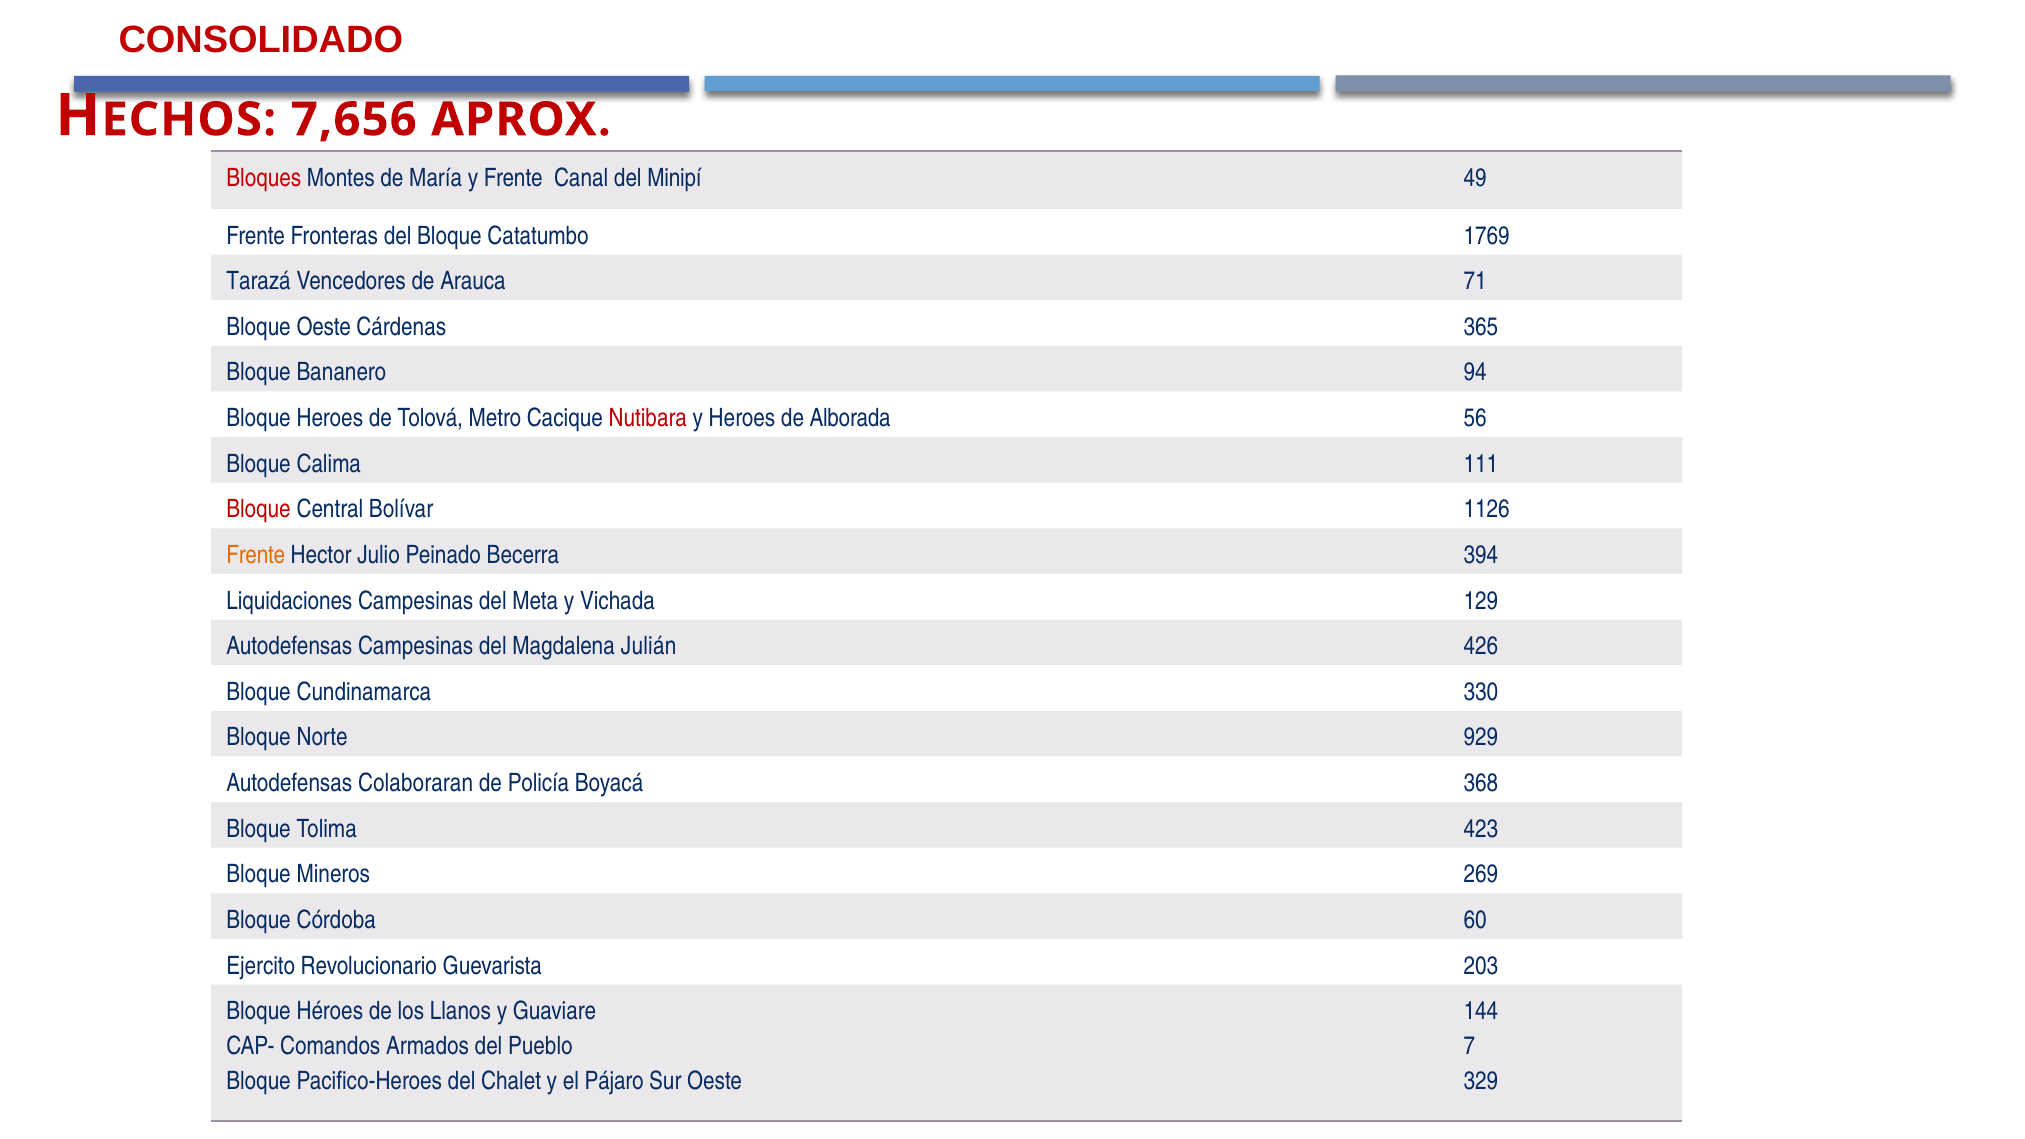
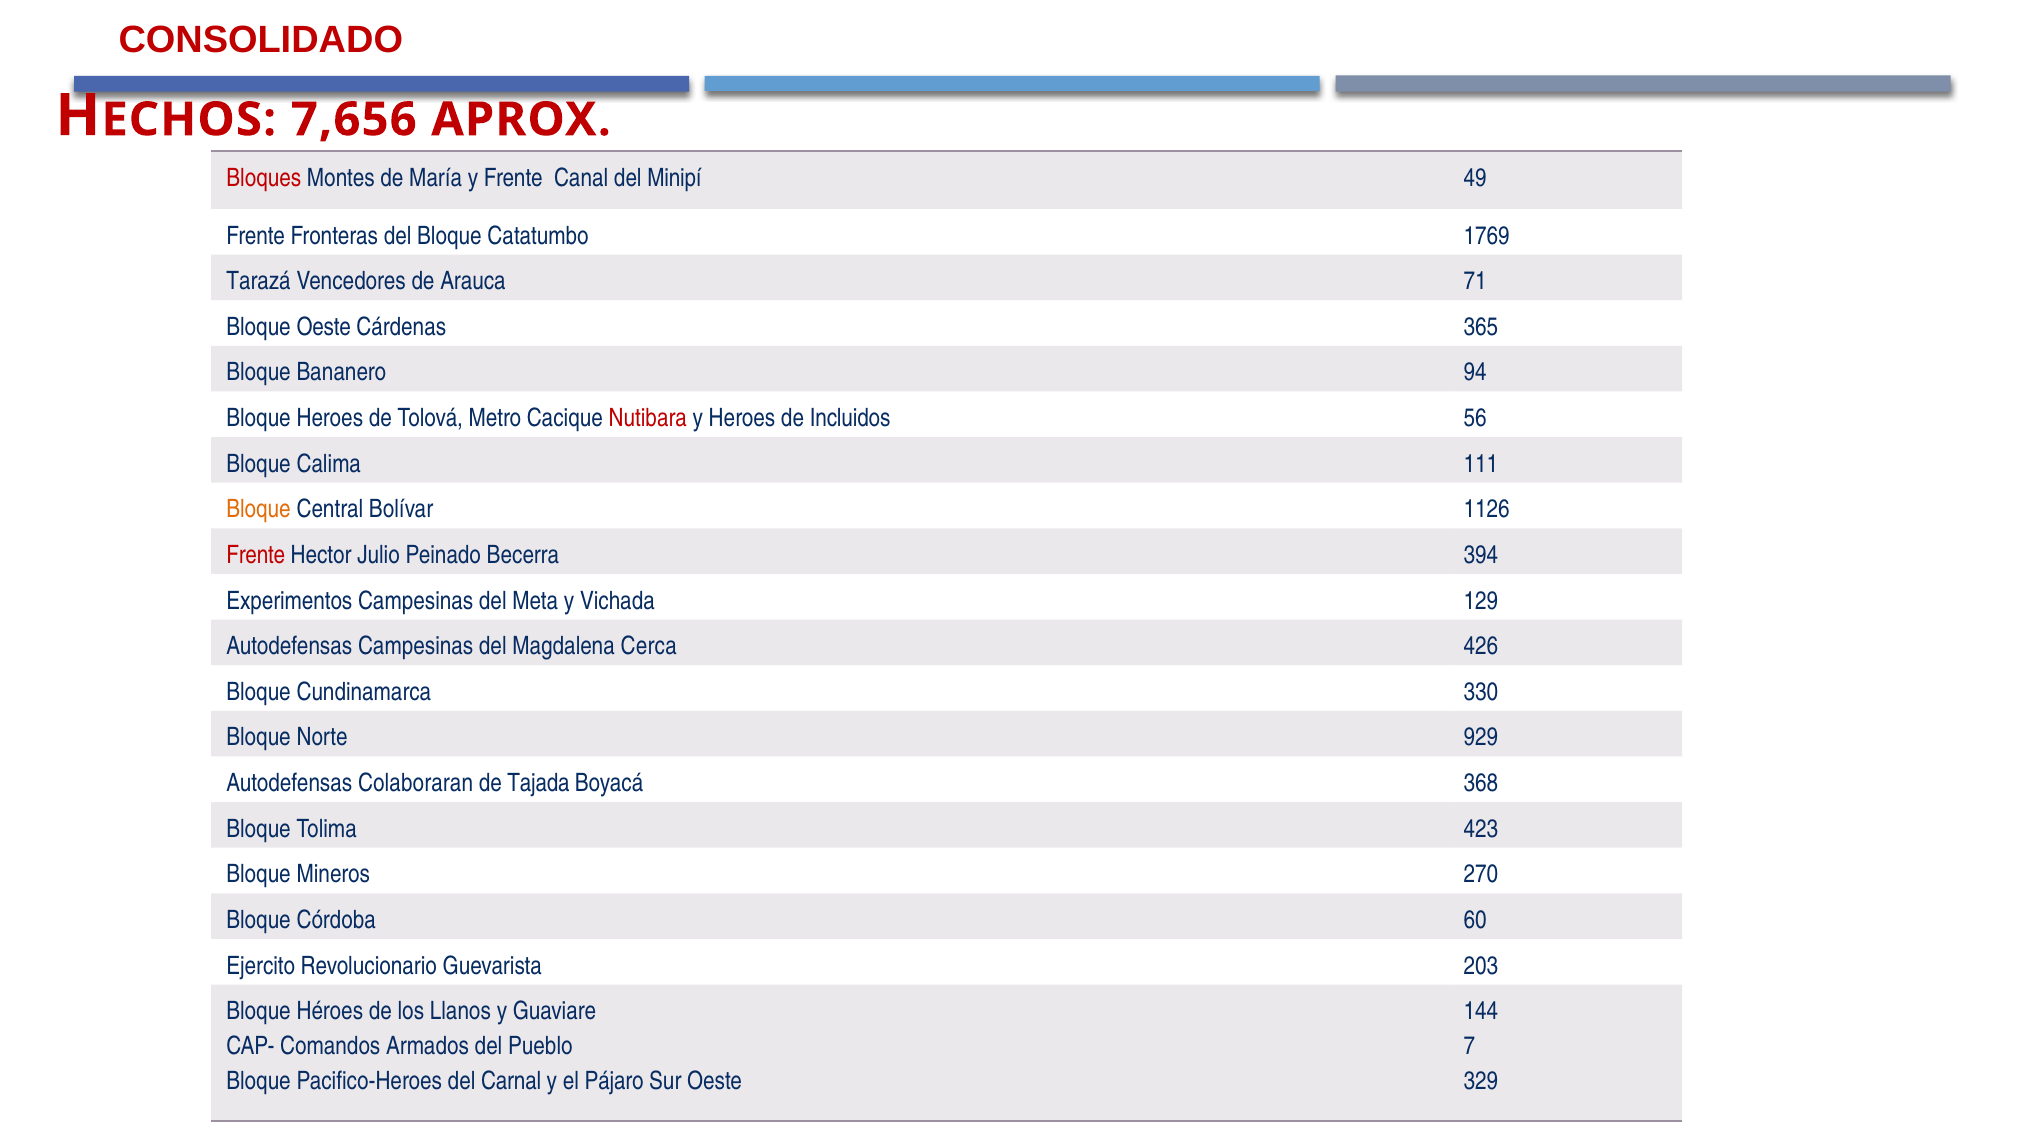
Alborada: Alborada -> Incluidos
Bloque at (259, 510) colour: red -> orange
Frente at (256, 555) colour: orange -> red
Liquidaciones: Liquidaciones -> Experimentos
Julián: Julián -> Cerca
Policía: Policía -> Tajada
269: 269 -> 270
Chalet: Chalet -> Carnal
